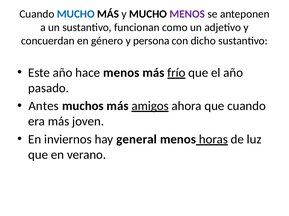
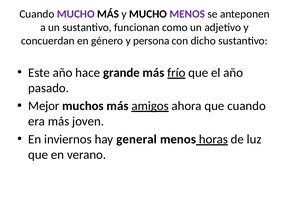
MUCHO at (76, 14) colour: blue -> purple
hace menos: menos -> grande
Antes: Antes -> Mejor
